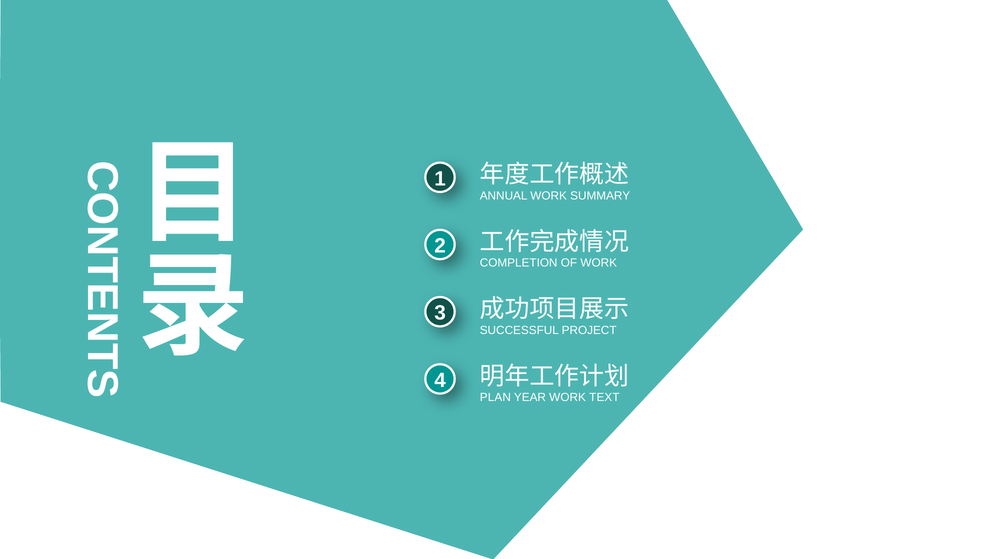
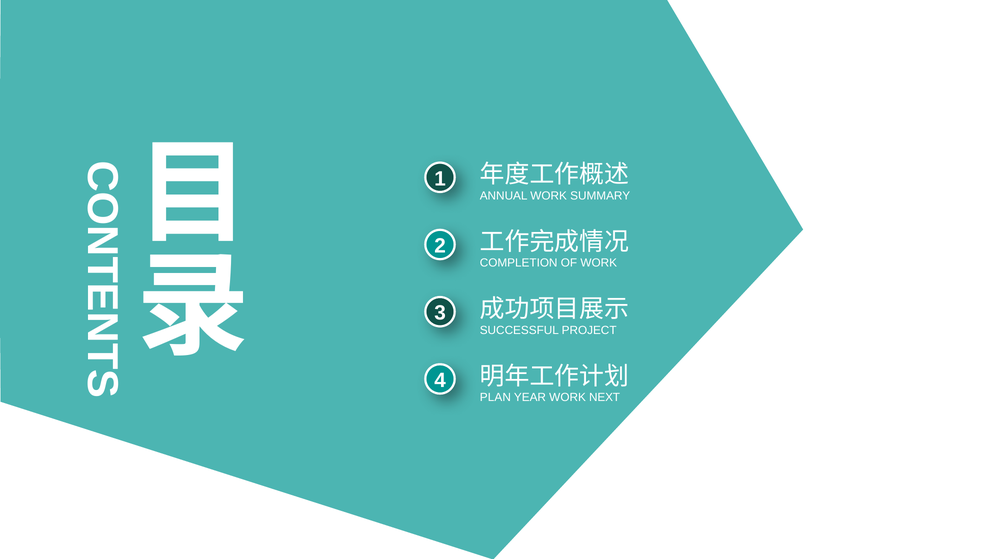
TEXT: TEXT -> NEXT
